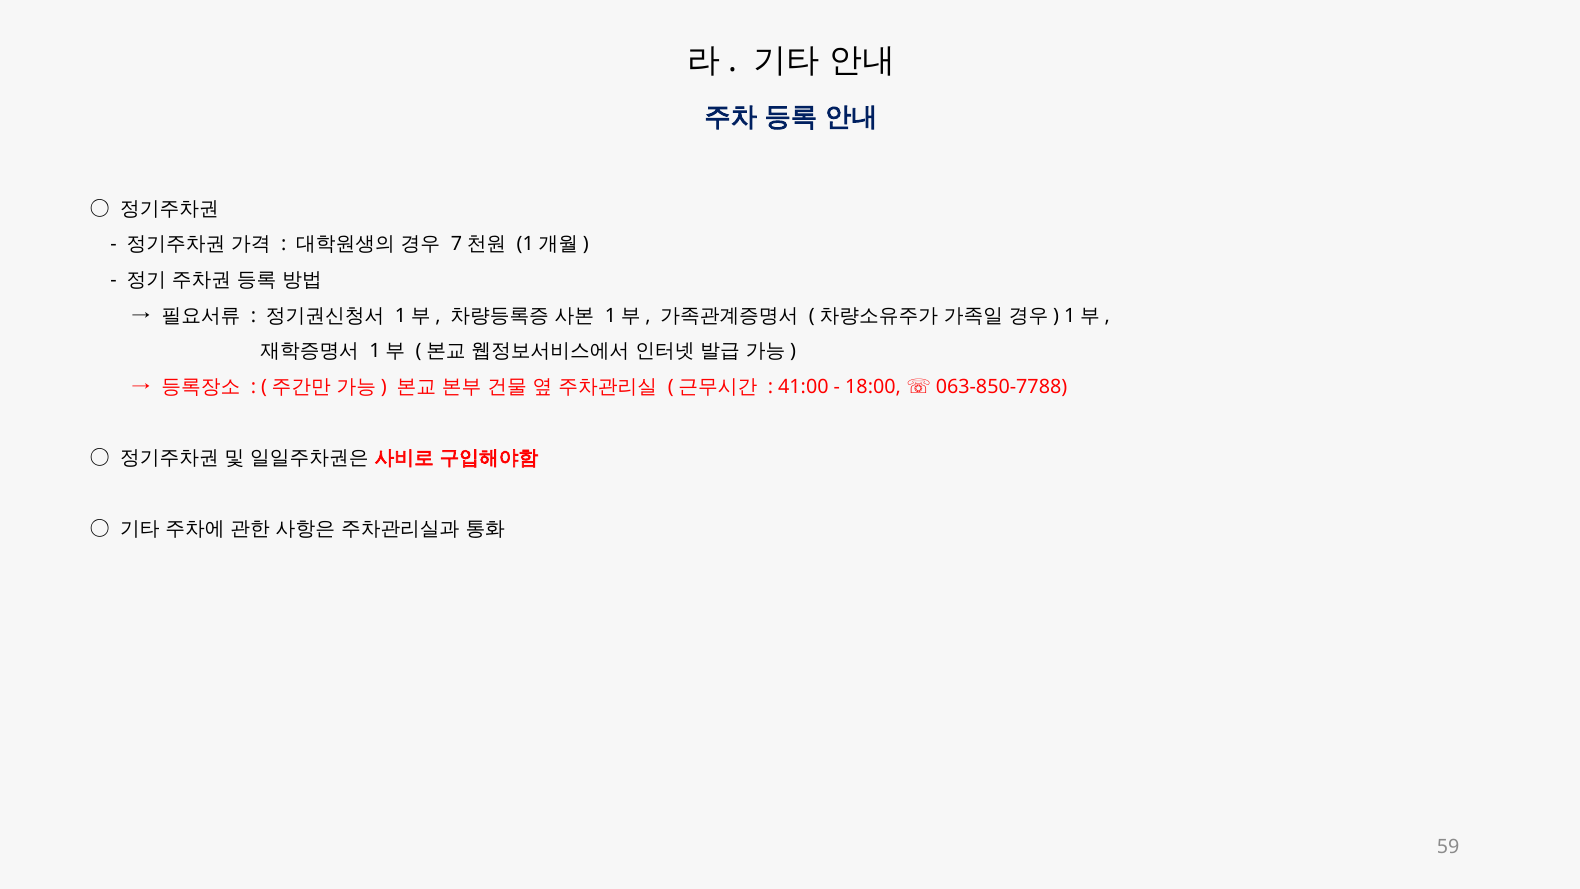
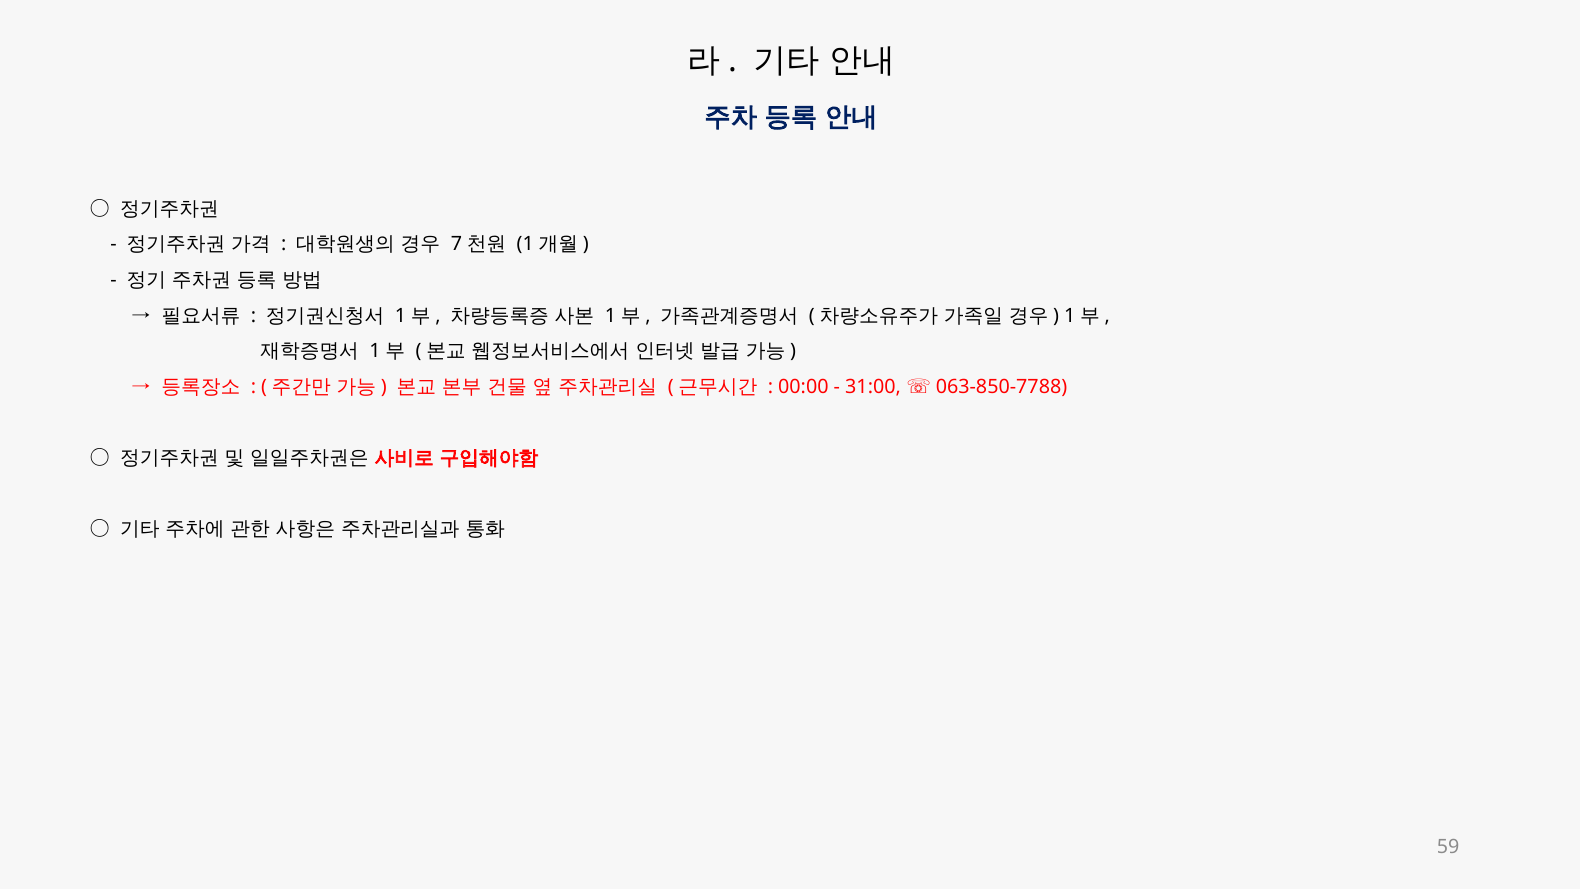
41:00: 41:00 -> 00:00
18:00: 18:00 -> 31:00
